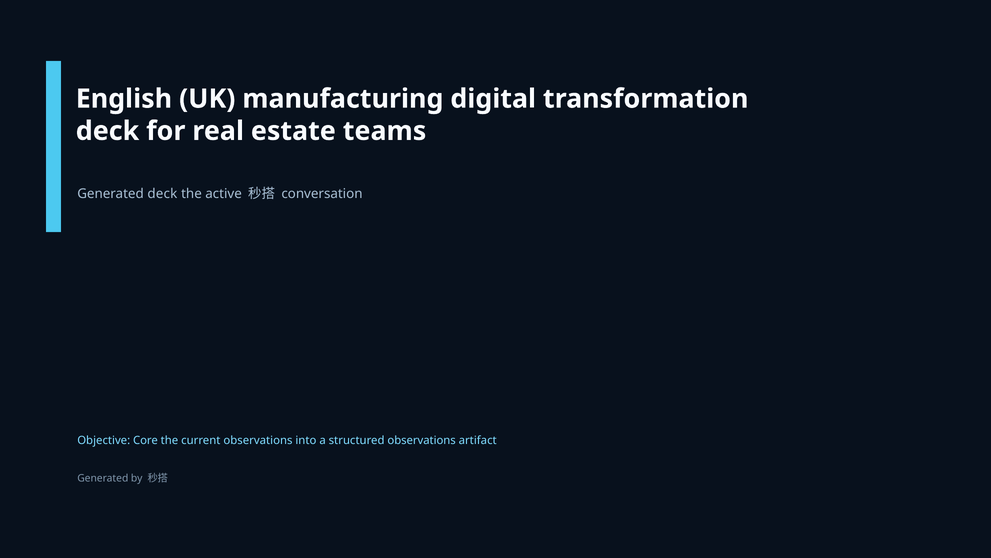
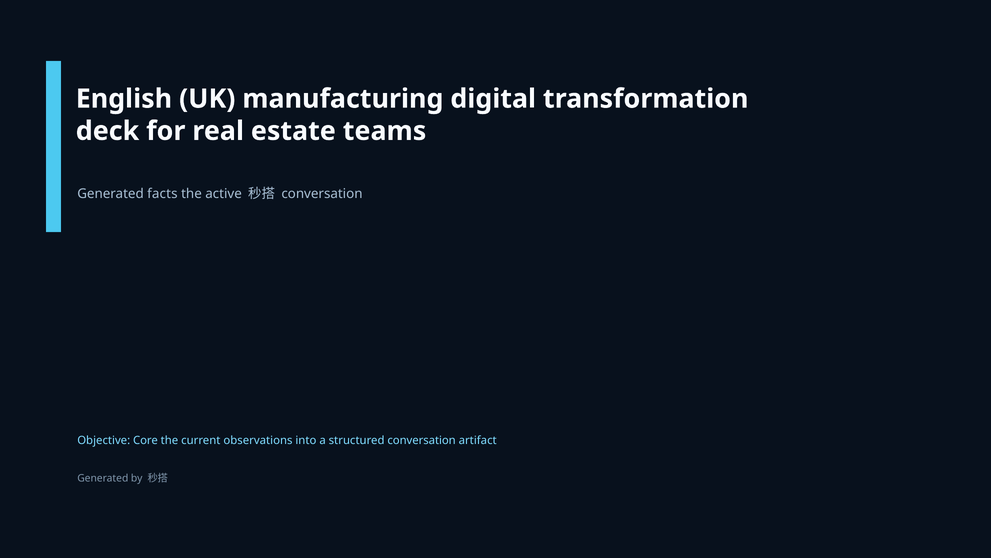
Generated deck: deck -> facts
structured observations: observations -> conversation
